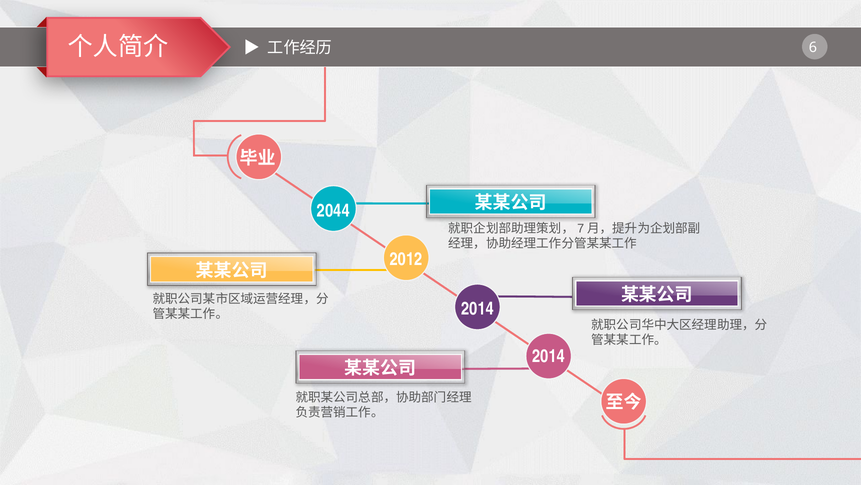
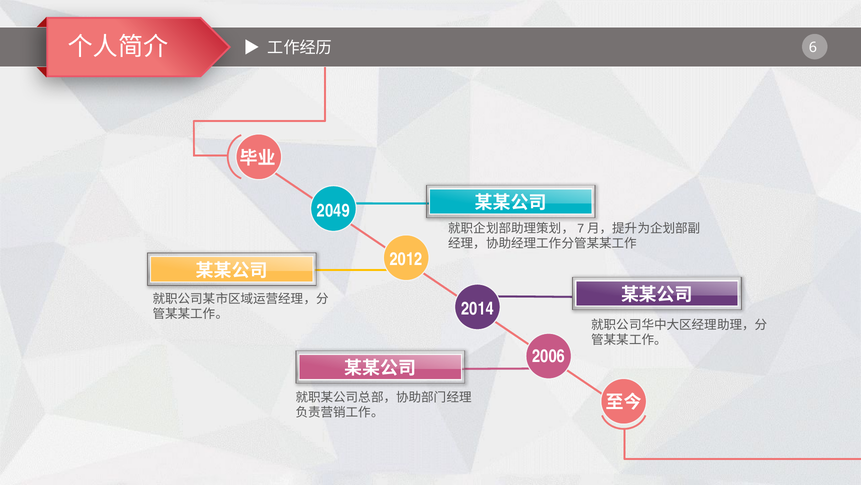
2044: 2044 -> 2049
2014 at (549, 356): 2014 -> 2006
